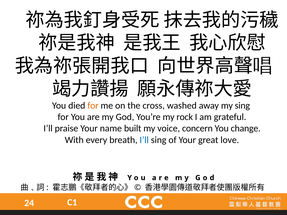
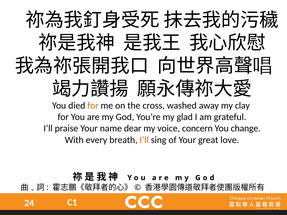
my sing: sing -> clay
rock: rock -> glad
built: built -> dear
I’ll at (144, 140) colour: blue -> orange
